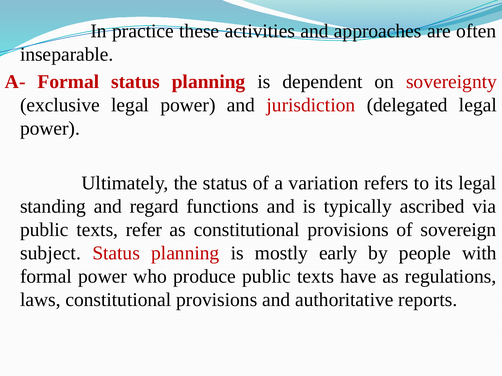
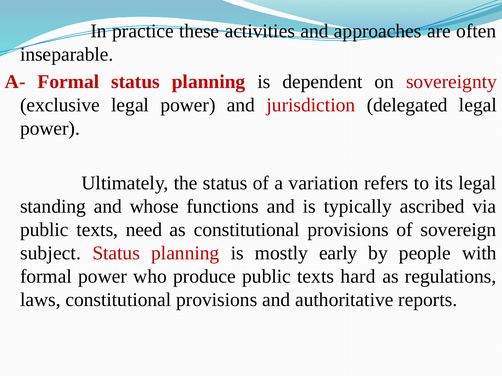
regard: regard -> whose
refer: refer -> need
have: have -> hard
